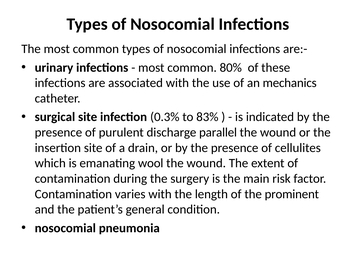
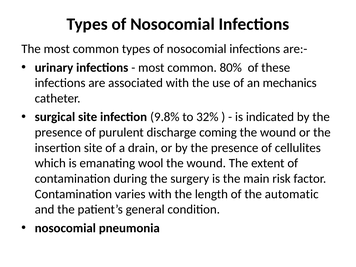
0.3%: 0.3% -> 9.8%
83%: 83% -> 32%
parallel: parallel -> coming
prominent: prominent -> automatic
